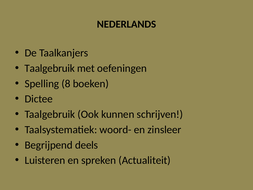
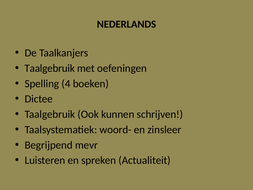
8: 8 -> 4
deels: deels -> mevr
